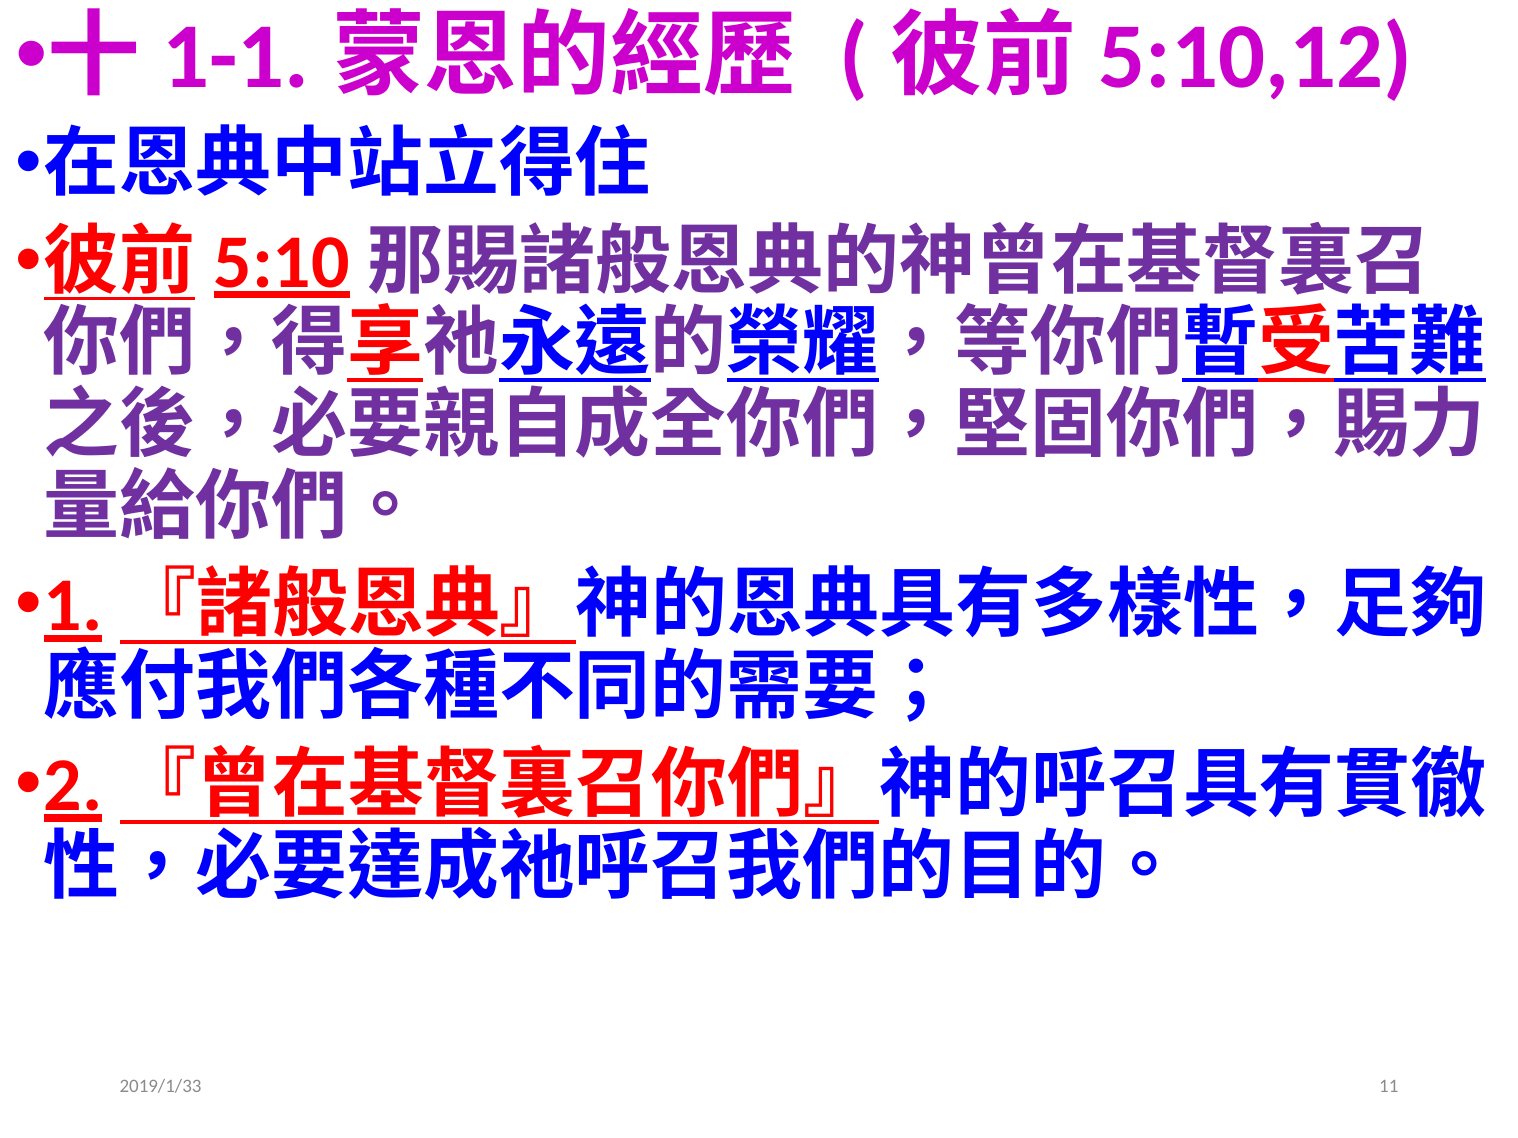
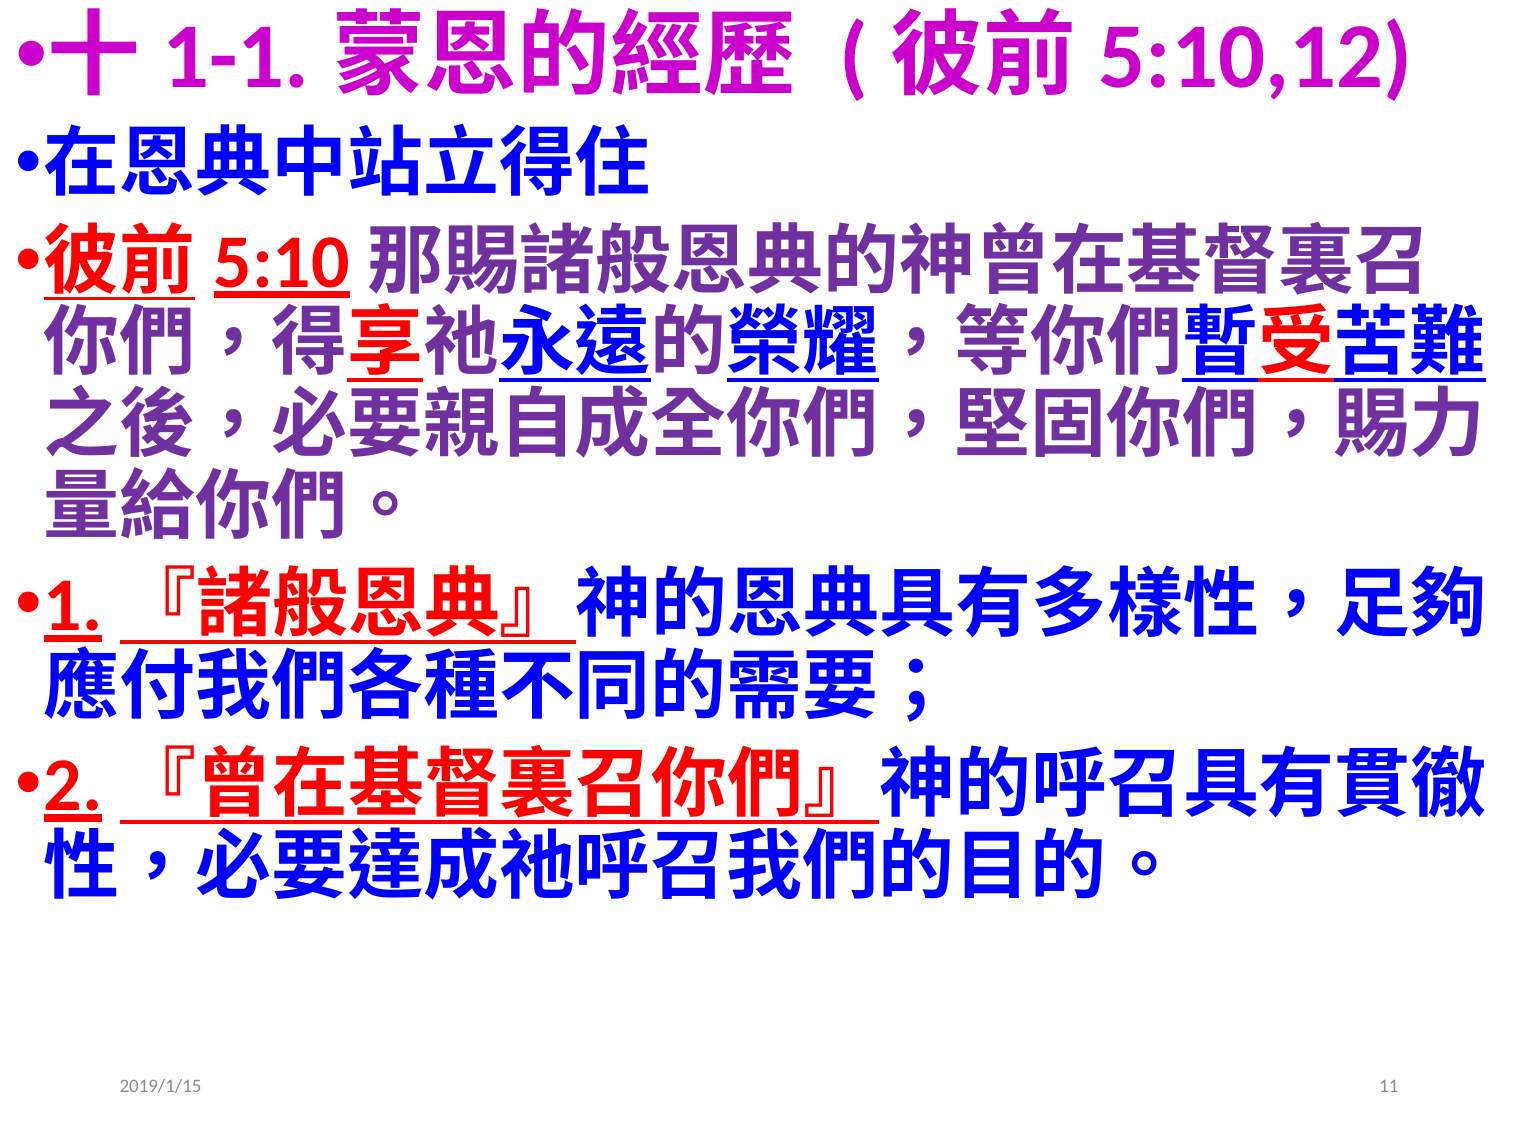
2019/1/33: 2019/1/33 -> 2019/1/15
